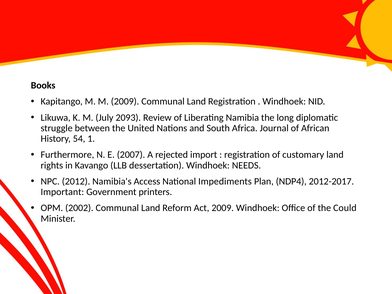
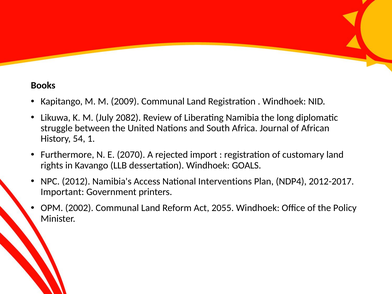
2093: 2093 -> 2082
2007: 2007 -> 2070
NEEDS: NEEDS -> GOALS
Impediments: Impediments -> Interventions
Act 2009: 2009 -> 2055
Could: Could -> Policy
